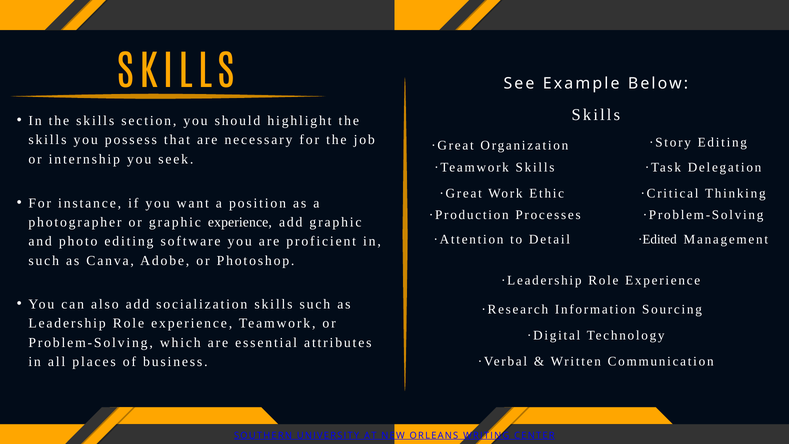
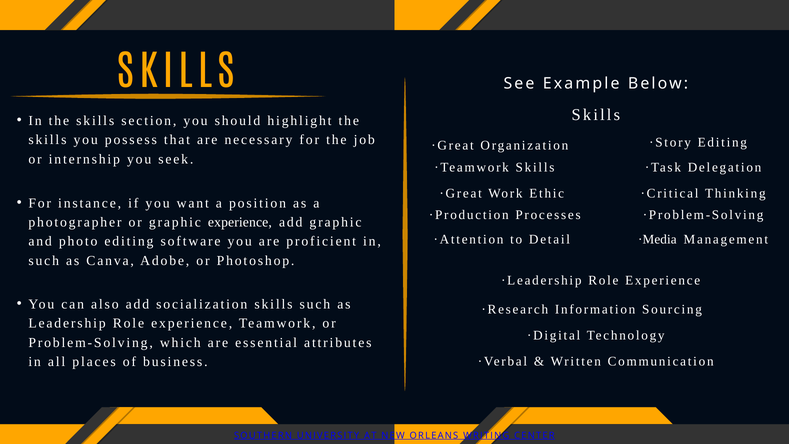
·Edited: ·Edited -> ·Media
